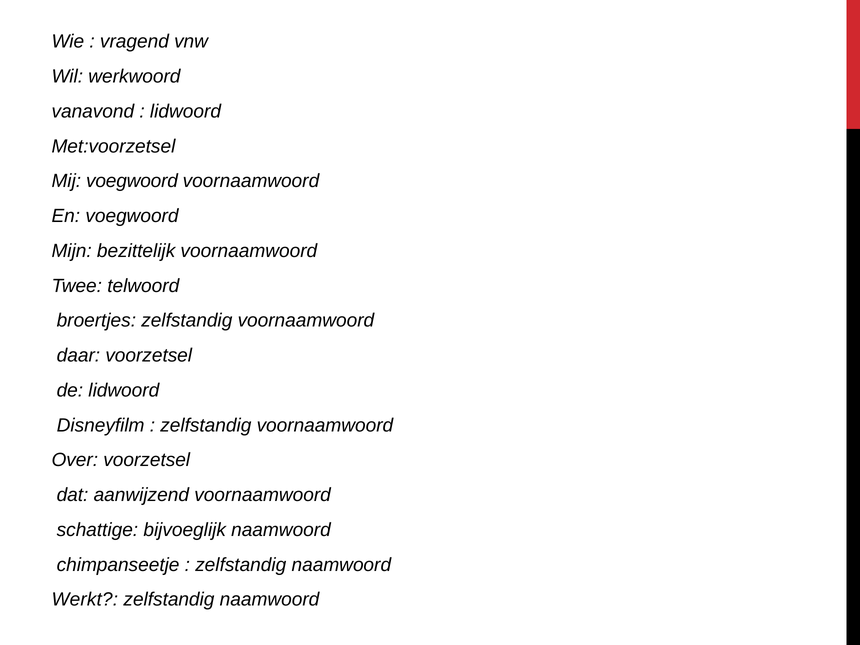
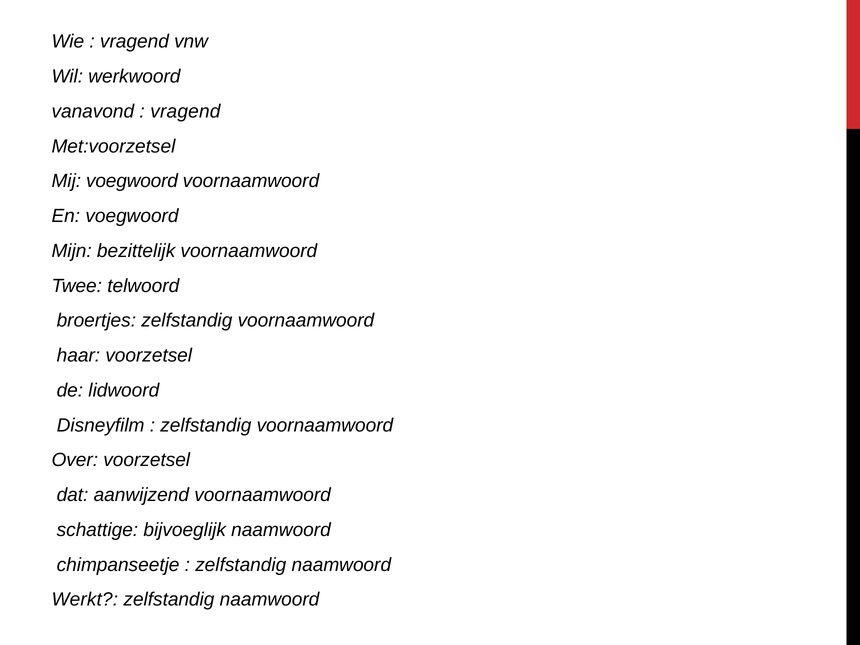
lidwoord at (185, 111): lidwoord -> vragend
daar: daar -> haar
